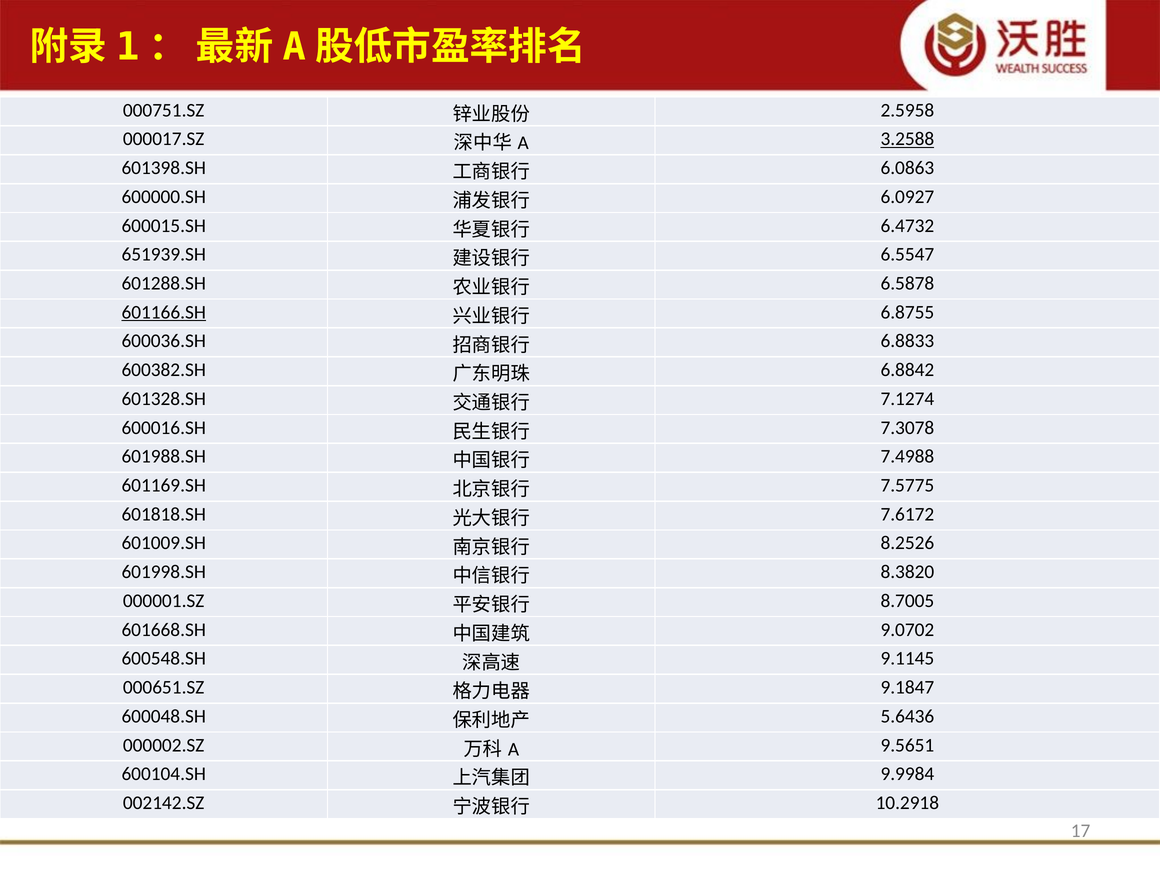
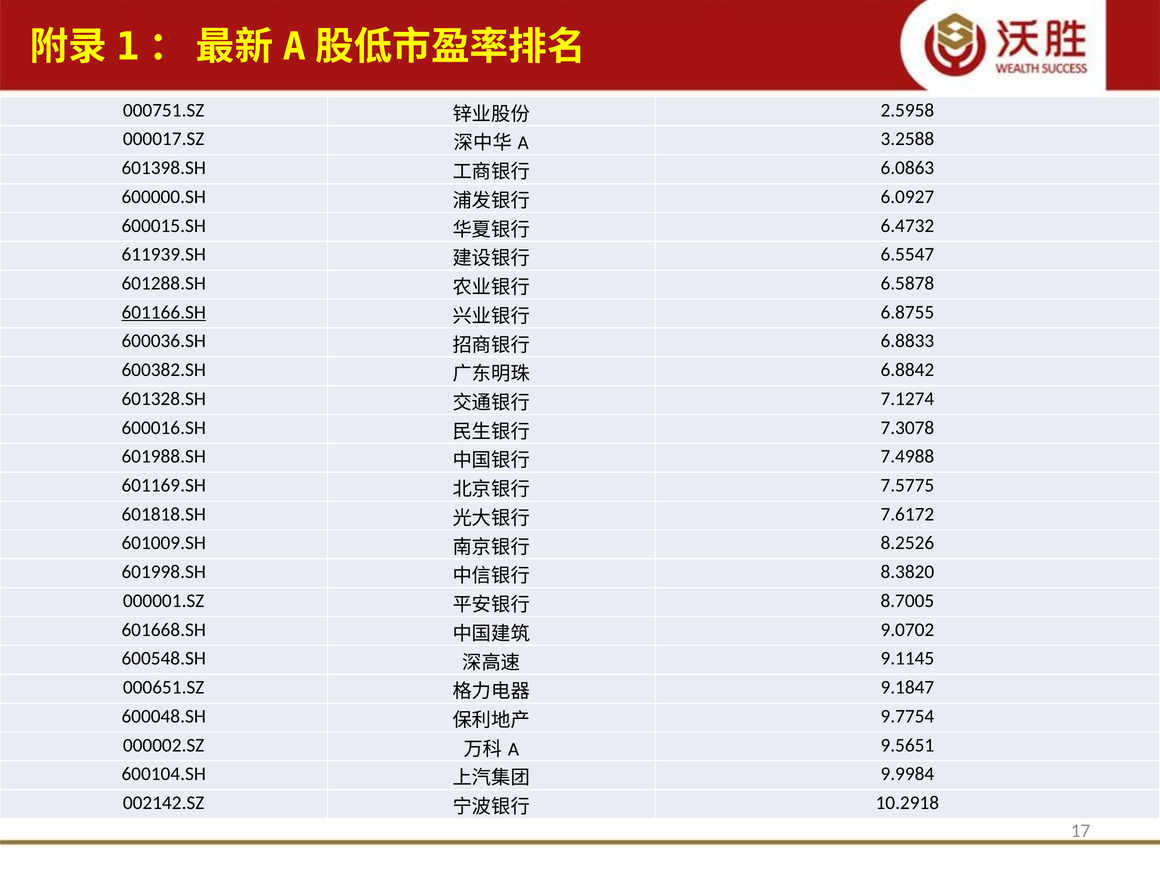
3.2588 underline: present -> none
651939.SH: 651939.SH -> 611939.SH
5.6436: 5.6436 -> 9.7754
